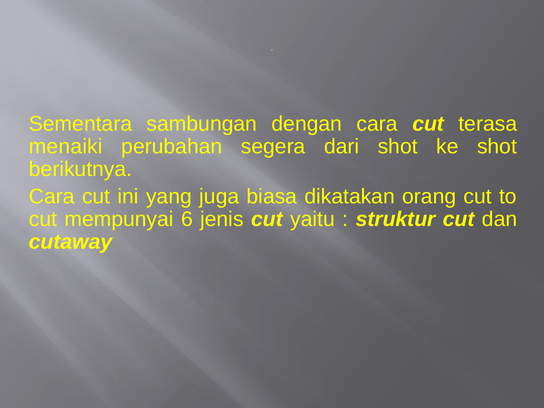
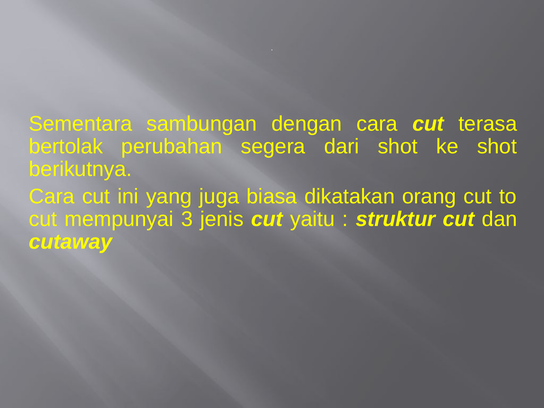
menaiki: menaiki -> bertolak
6: 6 -> 3
